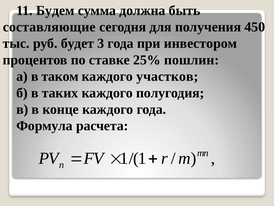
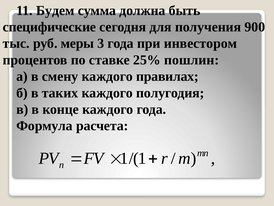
составляющие: составляющие -> специфические
450: 450 -> 900
будет: будет -> меры
таком: таком -> смену
участков: участков -> правилах
